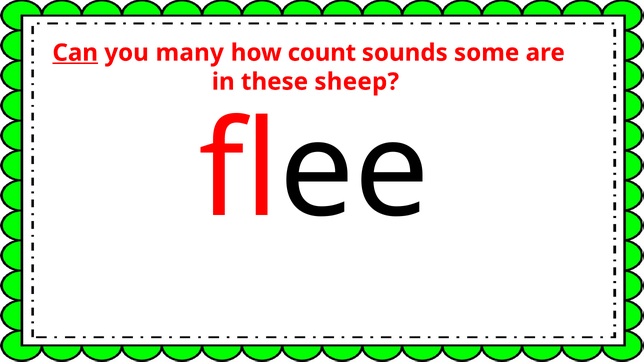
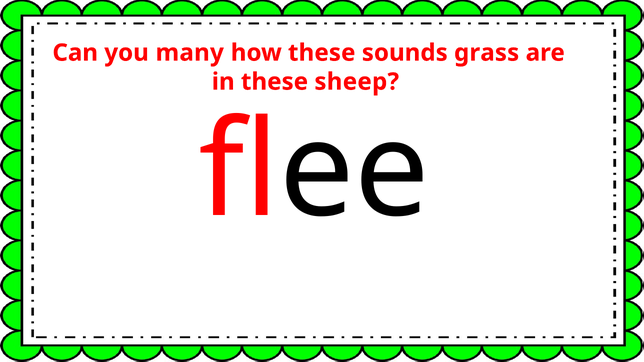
Can underline: present -> none
how count: count -> these
some: some -> grass
